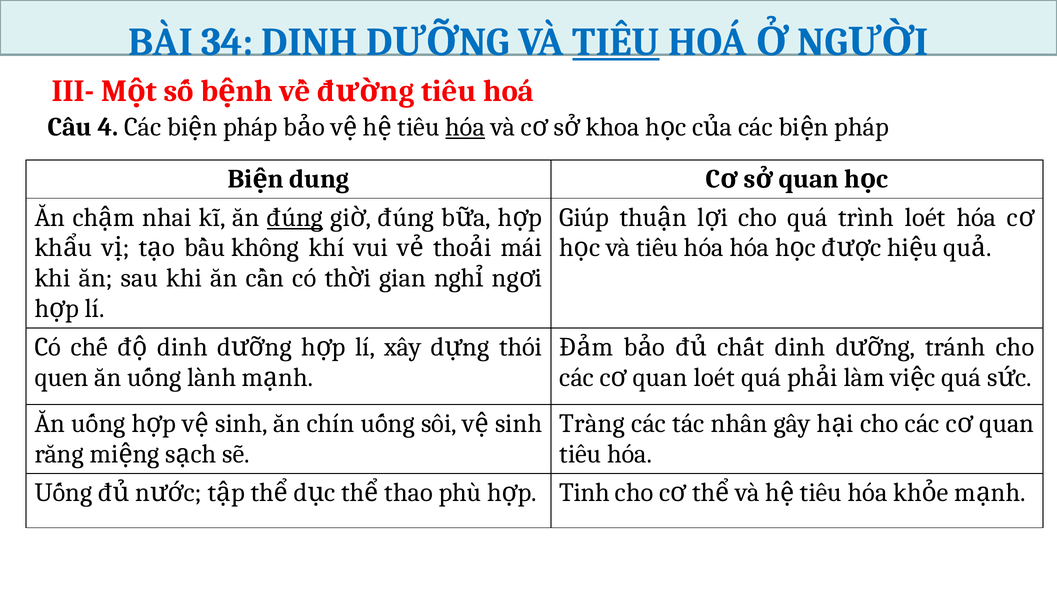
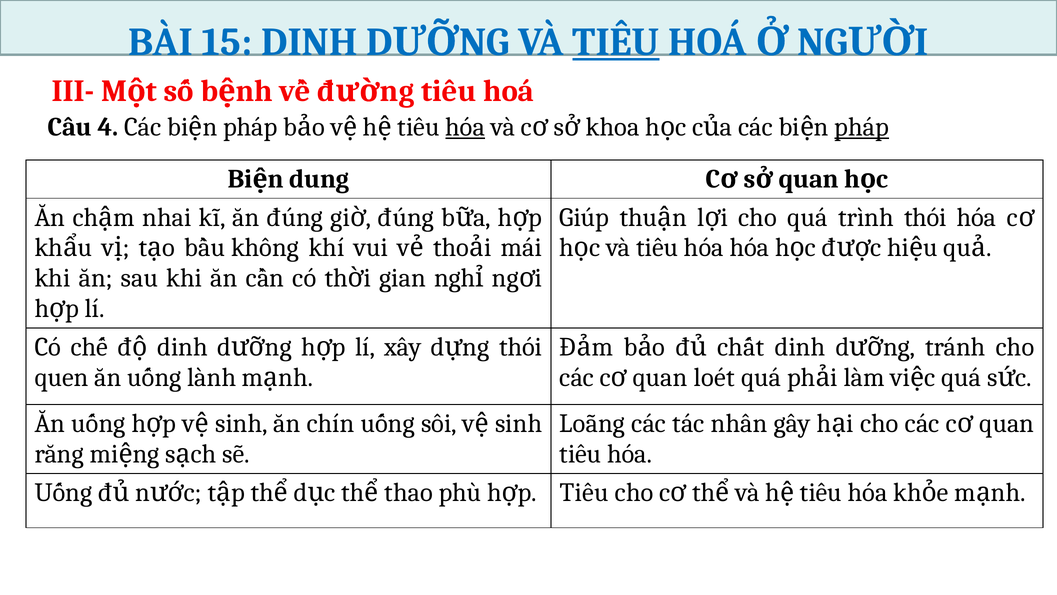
34: 34 -> 15
pháp at (862, 127) underline: none -> present
đúng at (295, 217) underline: present -> none
trình loét: loét -> thói
Tràng: Tràng -> Loãng
Tinh at (584, 492): Tinh -> Tiêu
